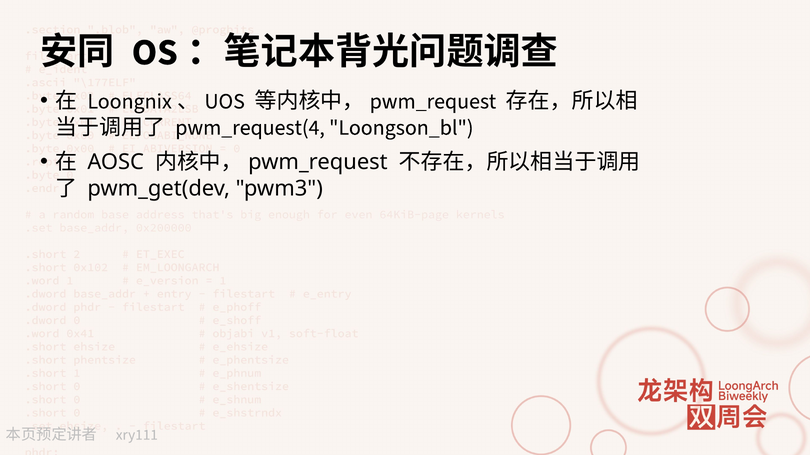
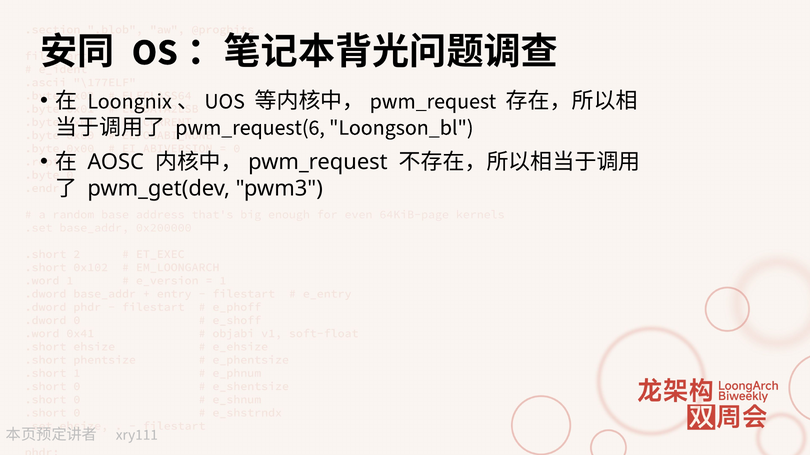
pwm_request(4: pwm_request(4 -> pwm_request(6
